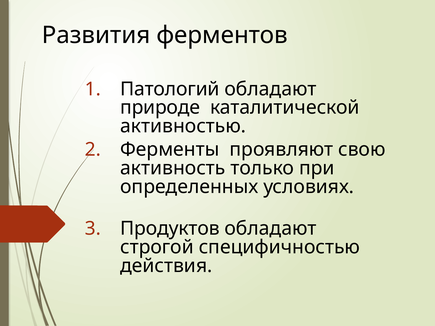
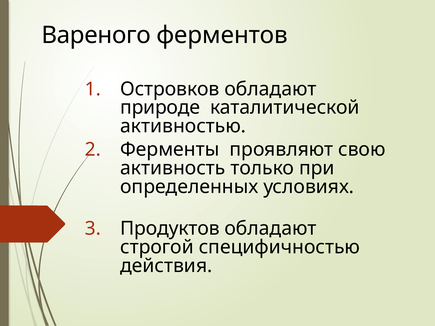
Развития: Развития -> Вареного
Патологий: Патологий -> Островков
